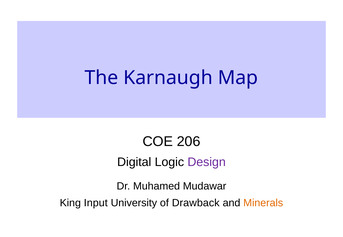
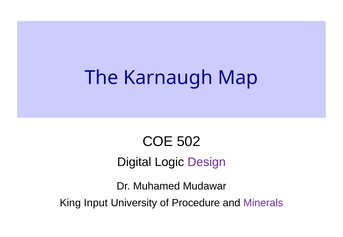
206: 206 -> 502
Drawback: Drawback -> Procedure
Minerals colour: orange -> purple
